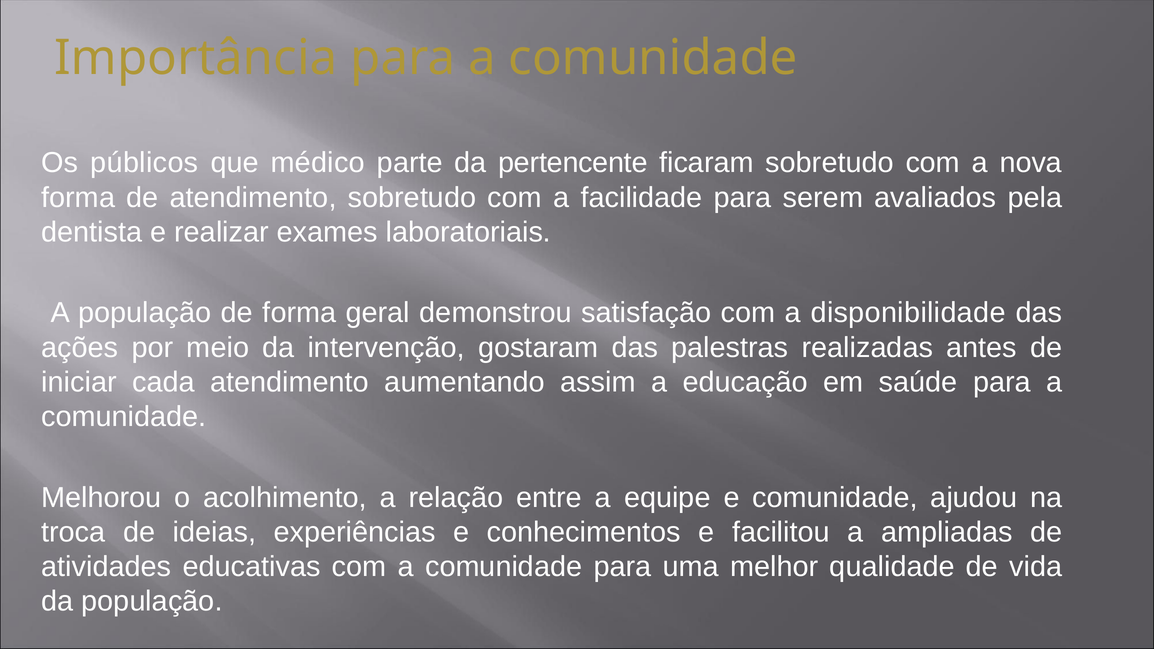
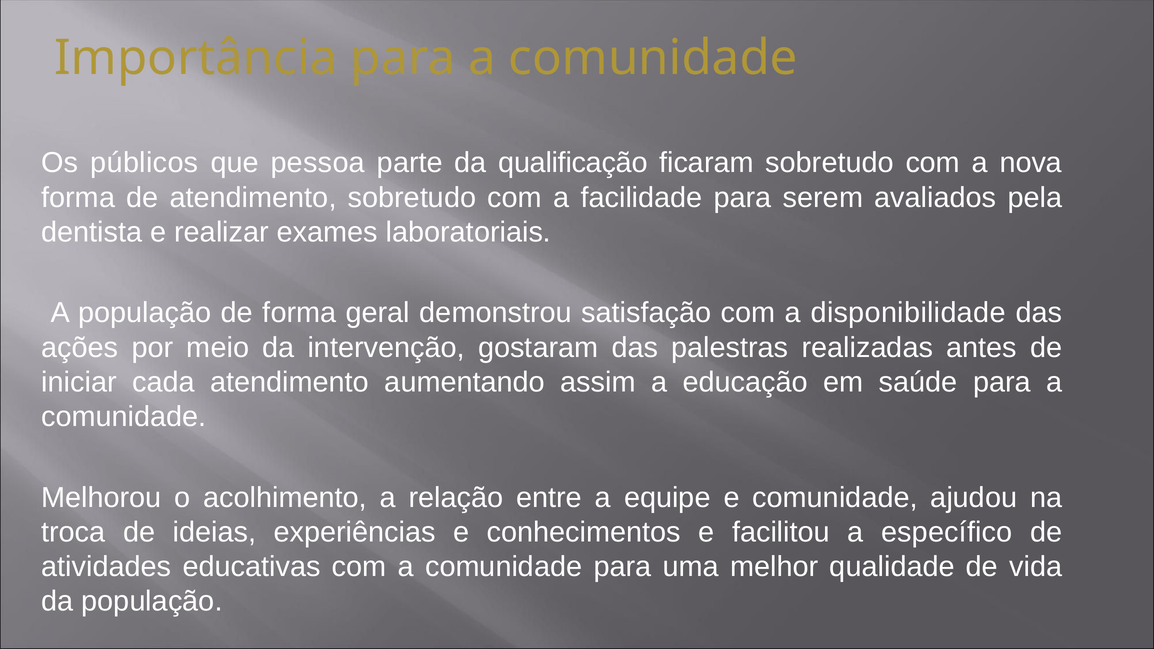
médico: médico -> pessoa
pertencente: pertencente -> qualificação
ampliadas: ampliadas -> específico
